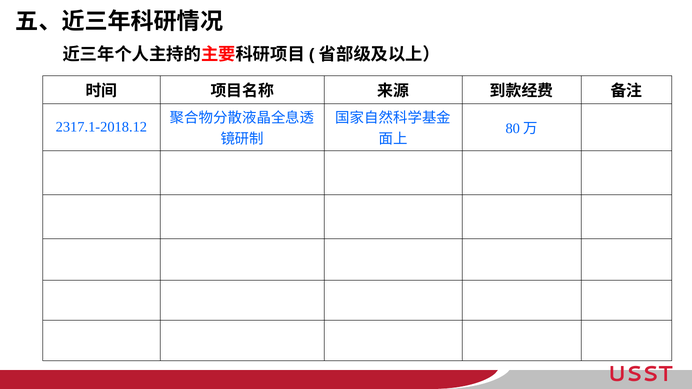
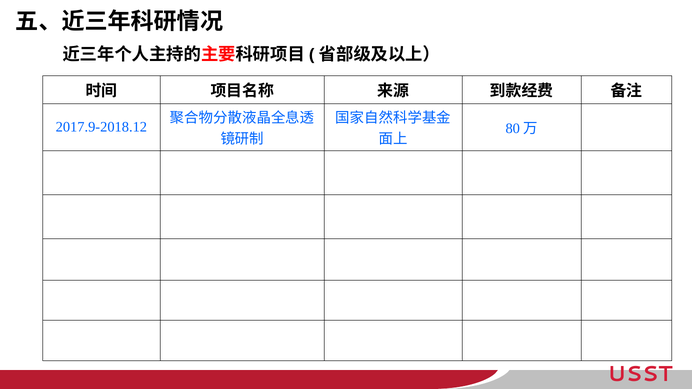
2317.1-2018.12: 2317.1-2018.12 -> 2017.9-2018.12
